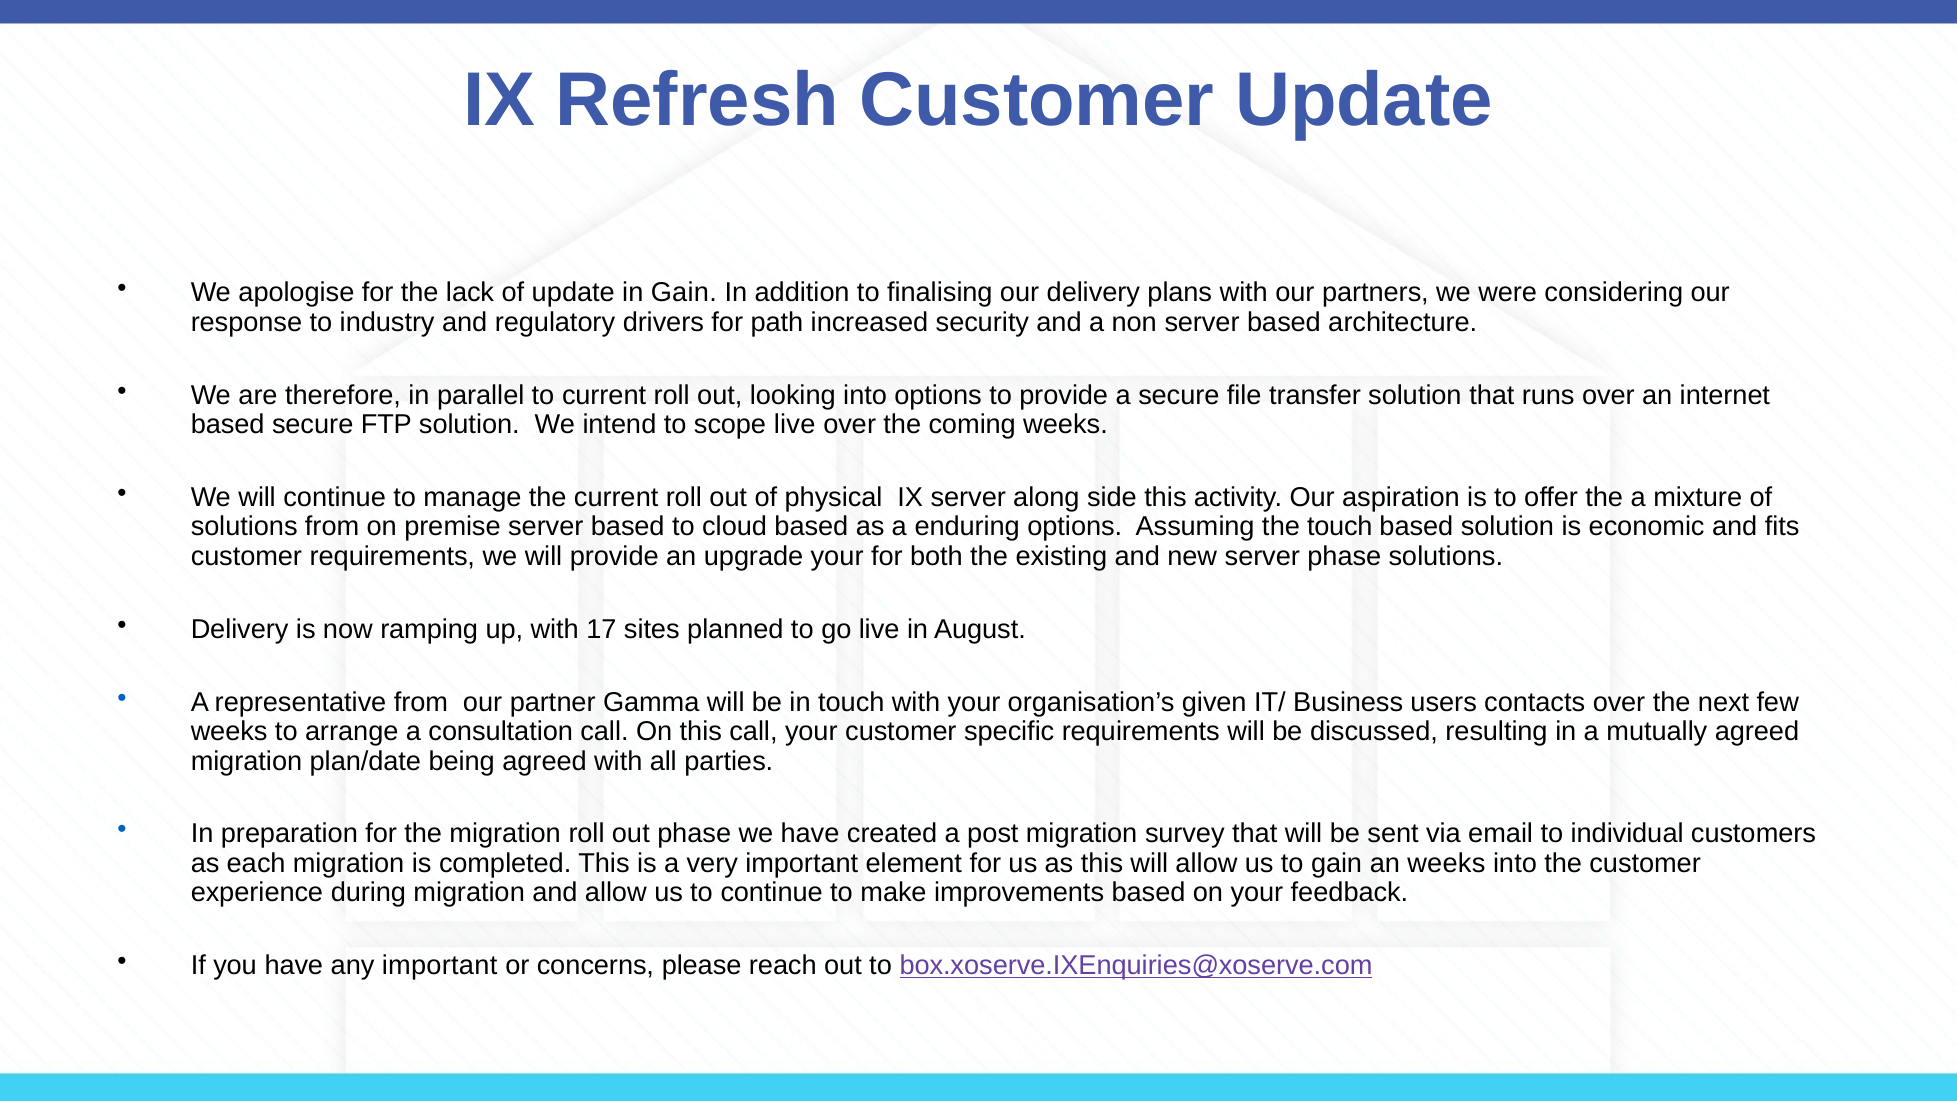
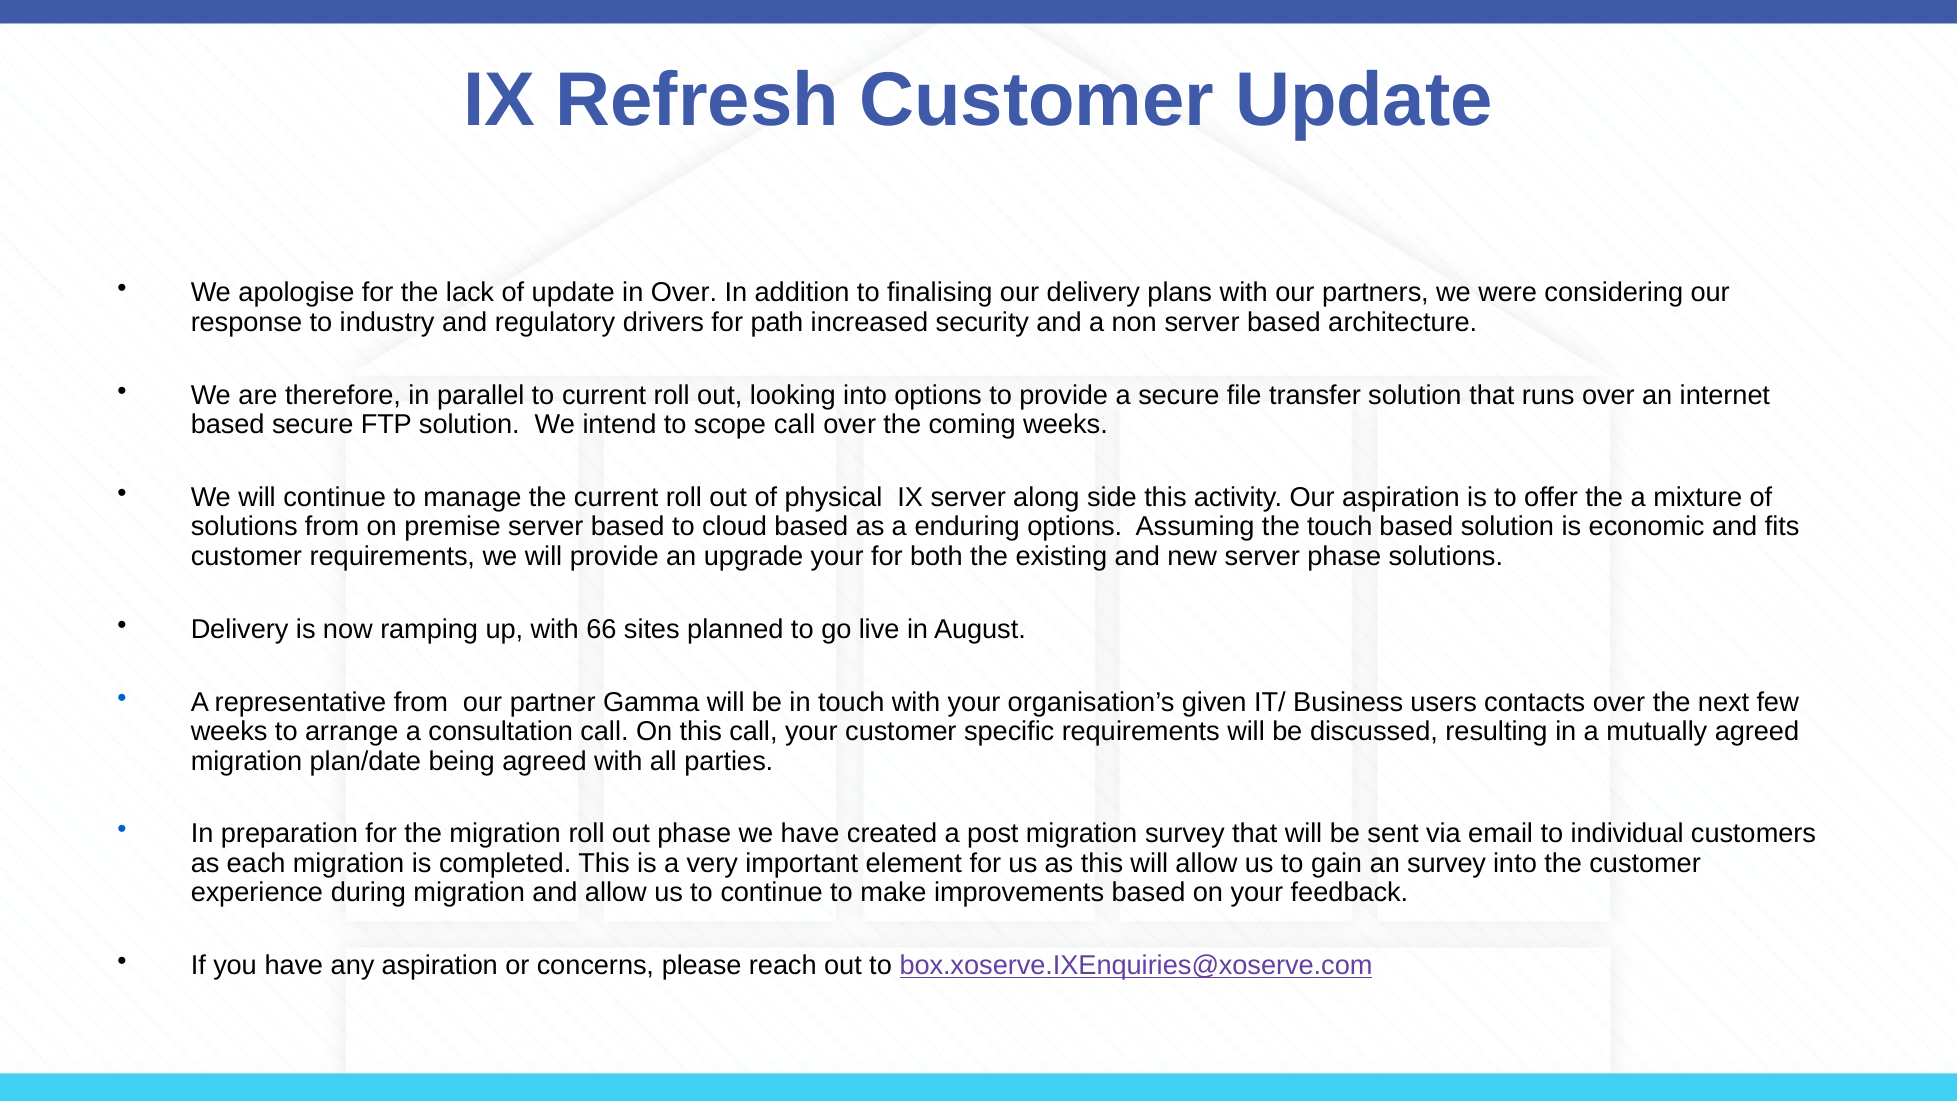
in Gain: Gain -> Over
scope live: live -> call
17: 17 -> 66
an weeks: weeks -> survey
any important: important -> aspiration
